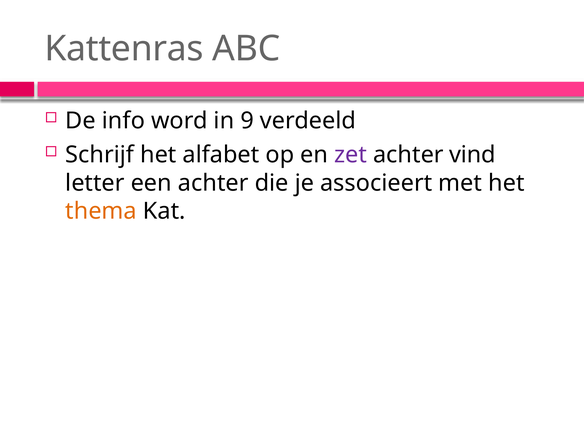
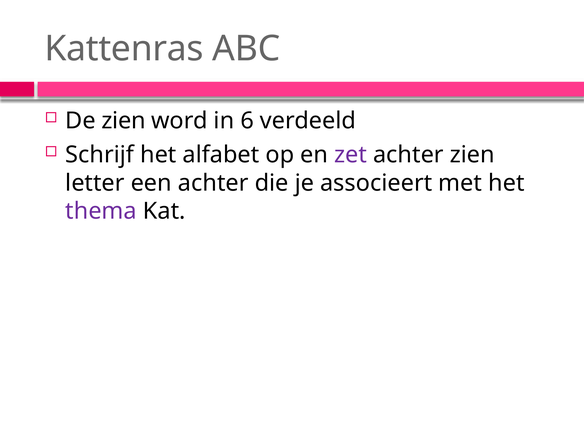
De info: info -> zien
9: 9 -> 6
achter vind: vind -> zien
thema colour: orange -> purple
